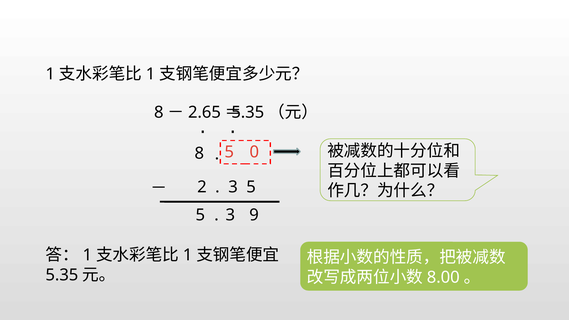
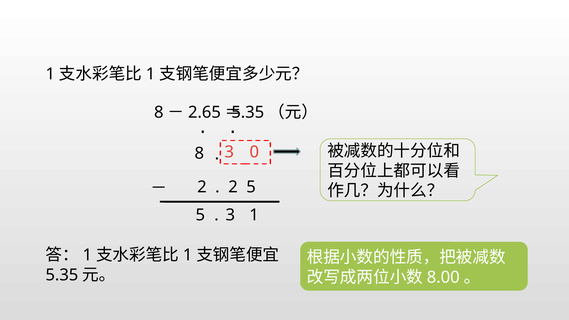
5 at (229, 152): 5 -> 3
3 at (233, 187): 3 -> 2
3 9: 9 -> 1
